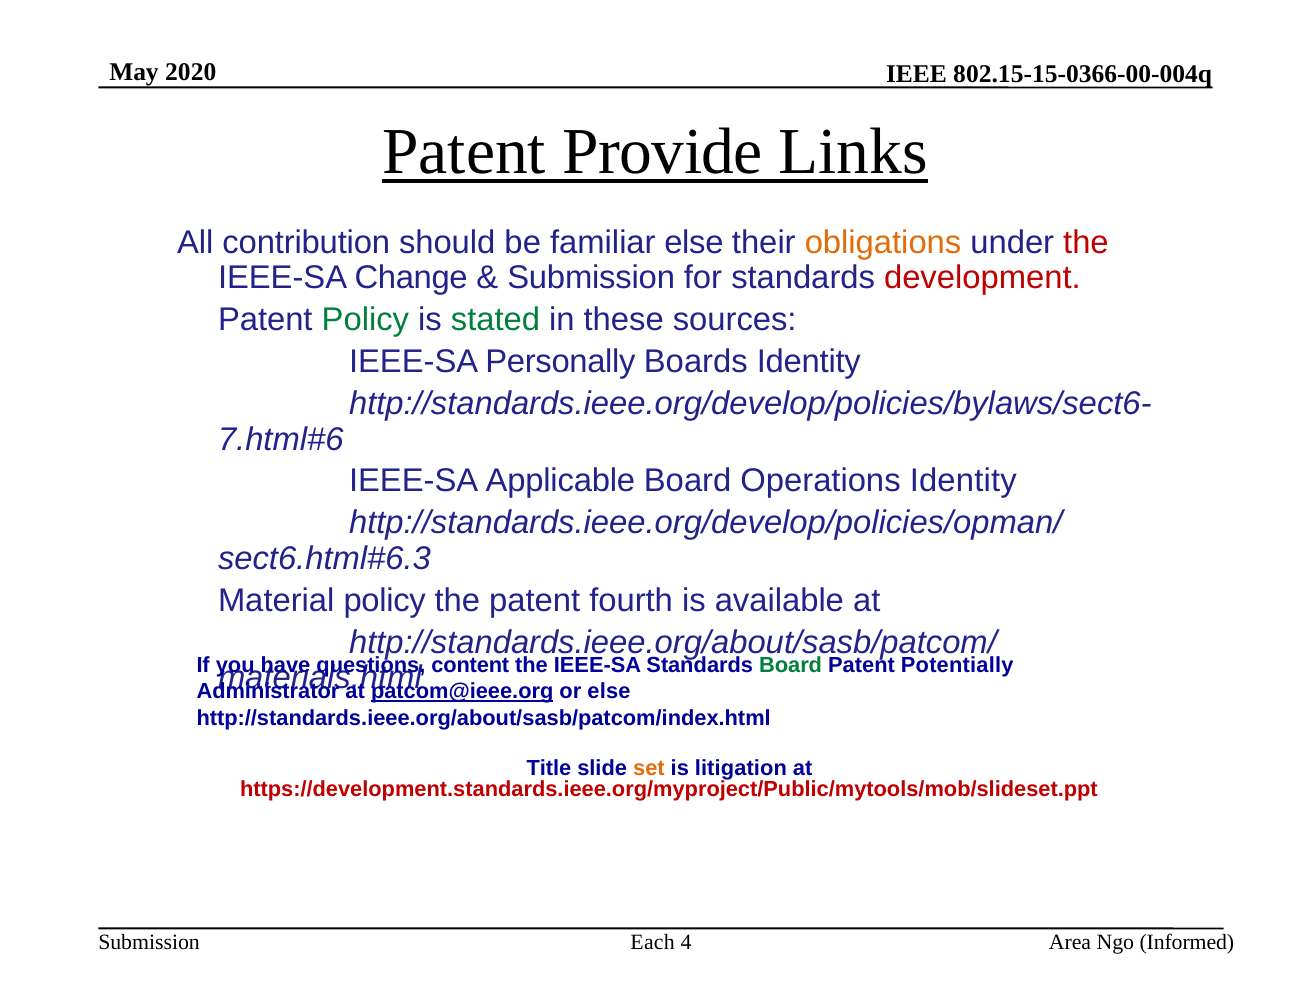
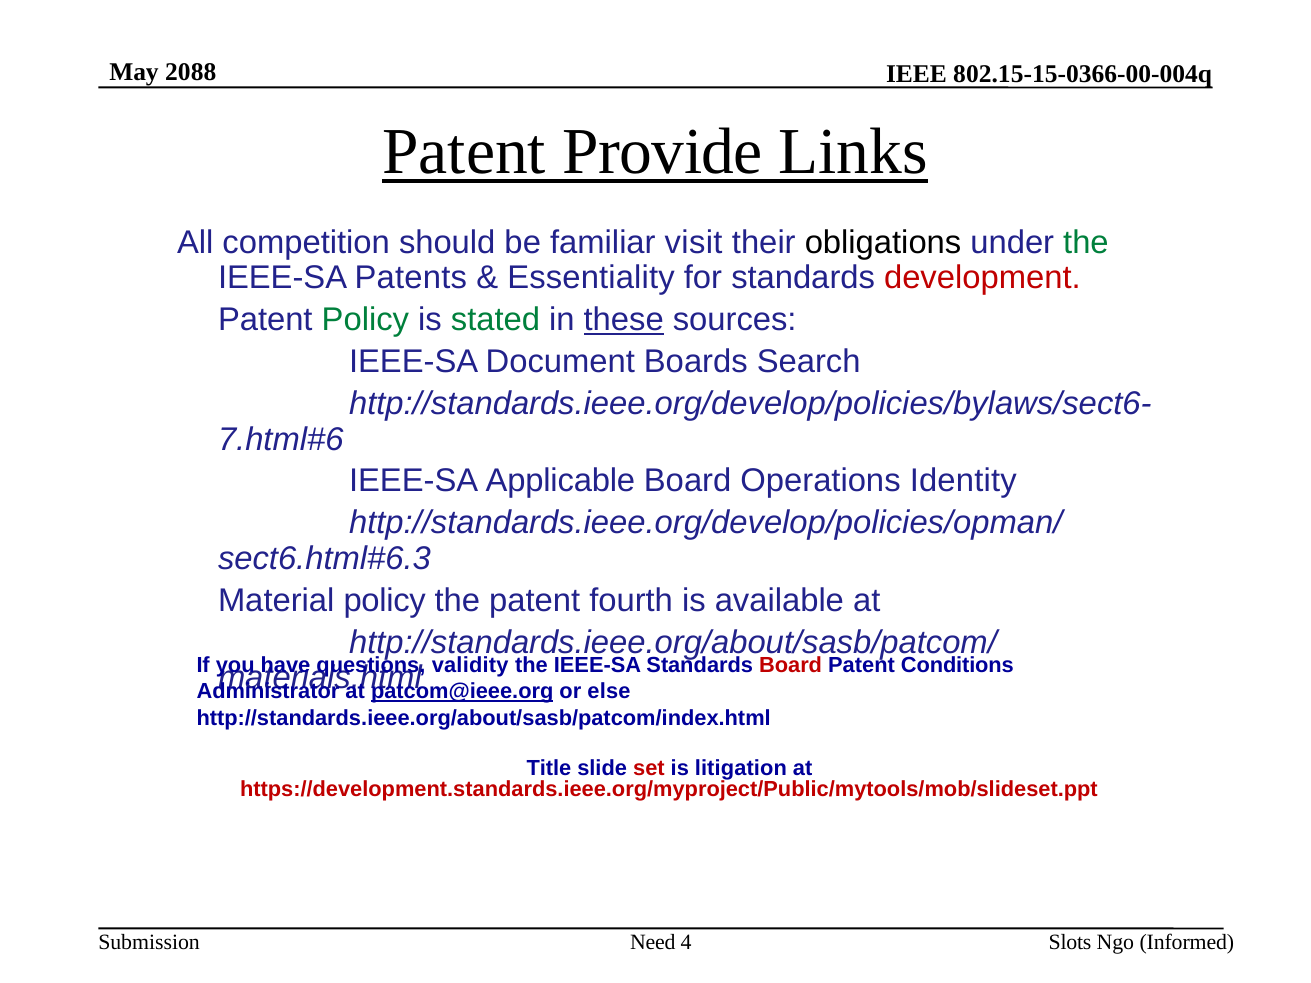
2020: 2020 -> 2088
contribution: contribution -> competition
familiar else: else -> visit
obligations colour: orange -> black
the at (1086, 243) colour: red -> green
Change: Change -> Patents
Submission at (591, 278): Submission -> Essentiality
these underline: none -> present
Personally: Personally -> Document
Boards Identity: Identity -> Search
content: content -> validity
Board at (791, 666) colour: green -> red
Potentially: Potentially -> Conditions
set colour: orange -> red
Each: Each -> Need
Area: Area -> Slots
